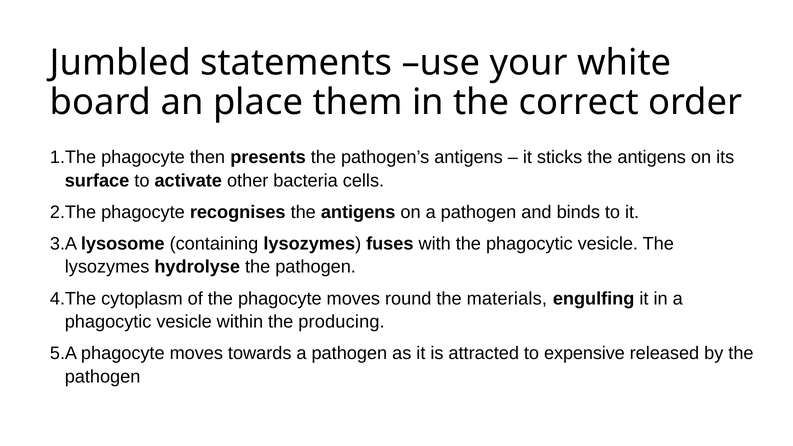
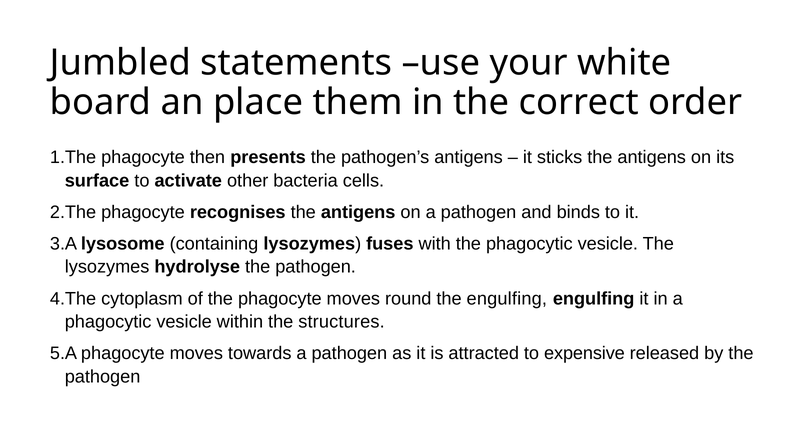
the materials: materials -> engulfing
producing: producing -> structures
